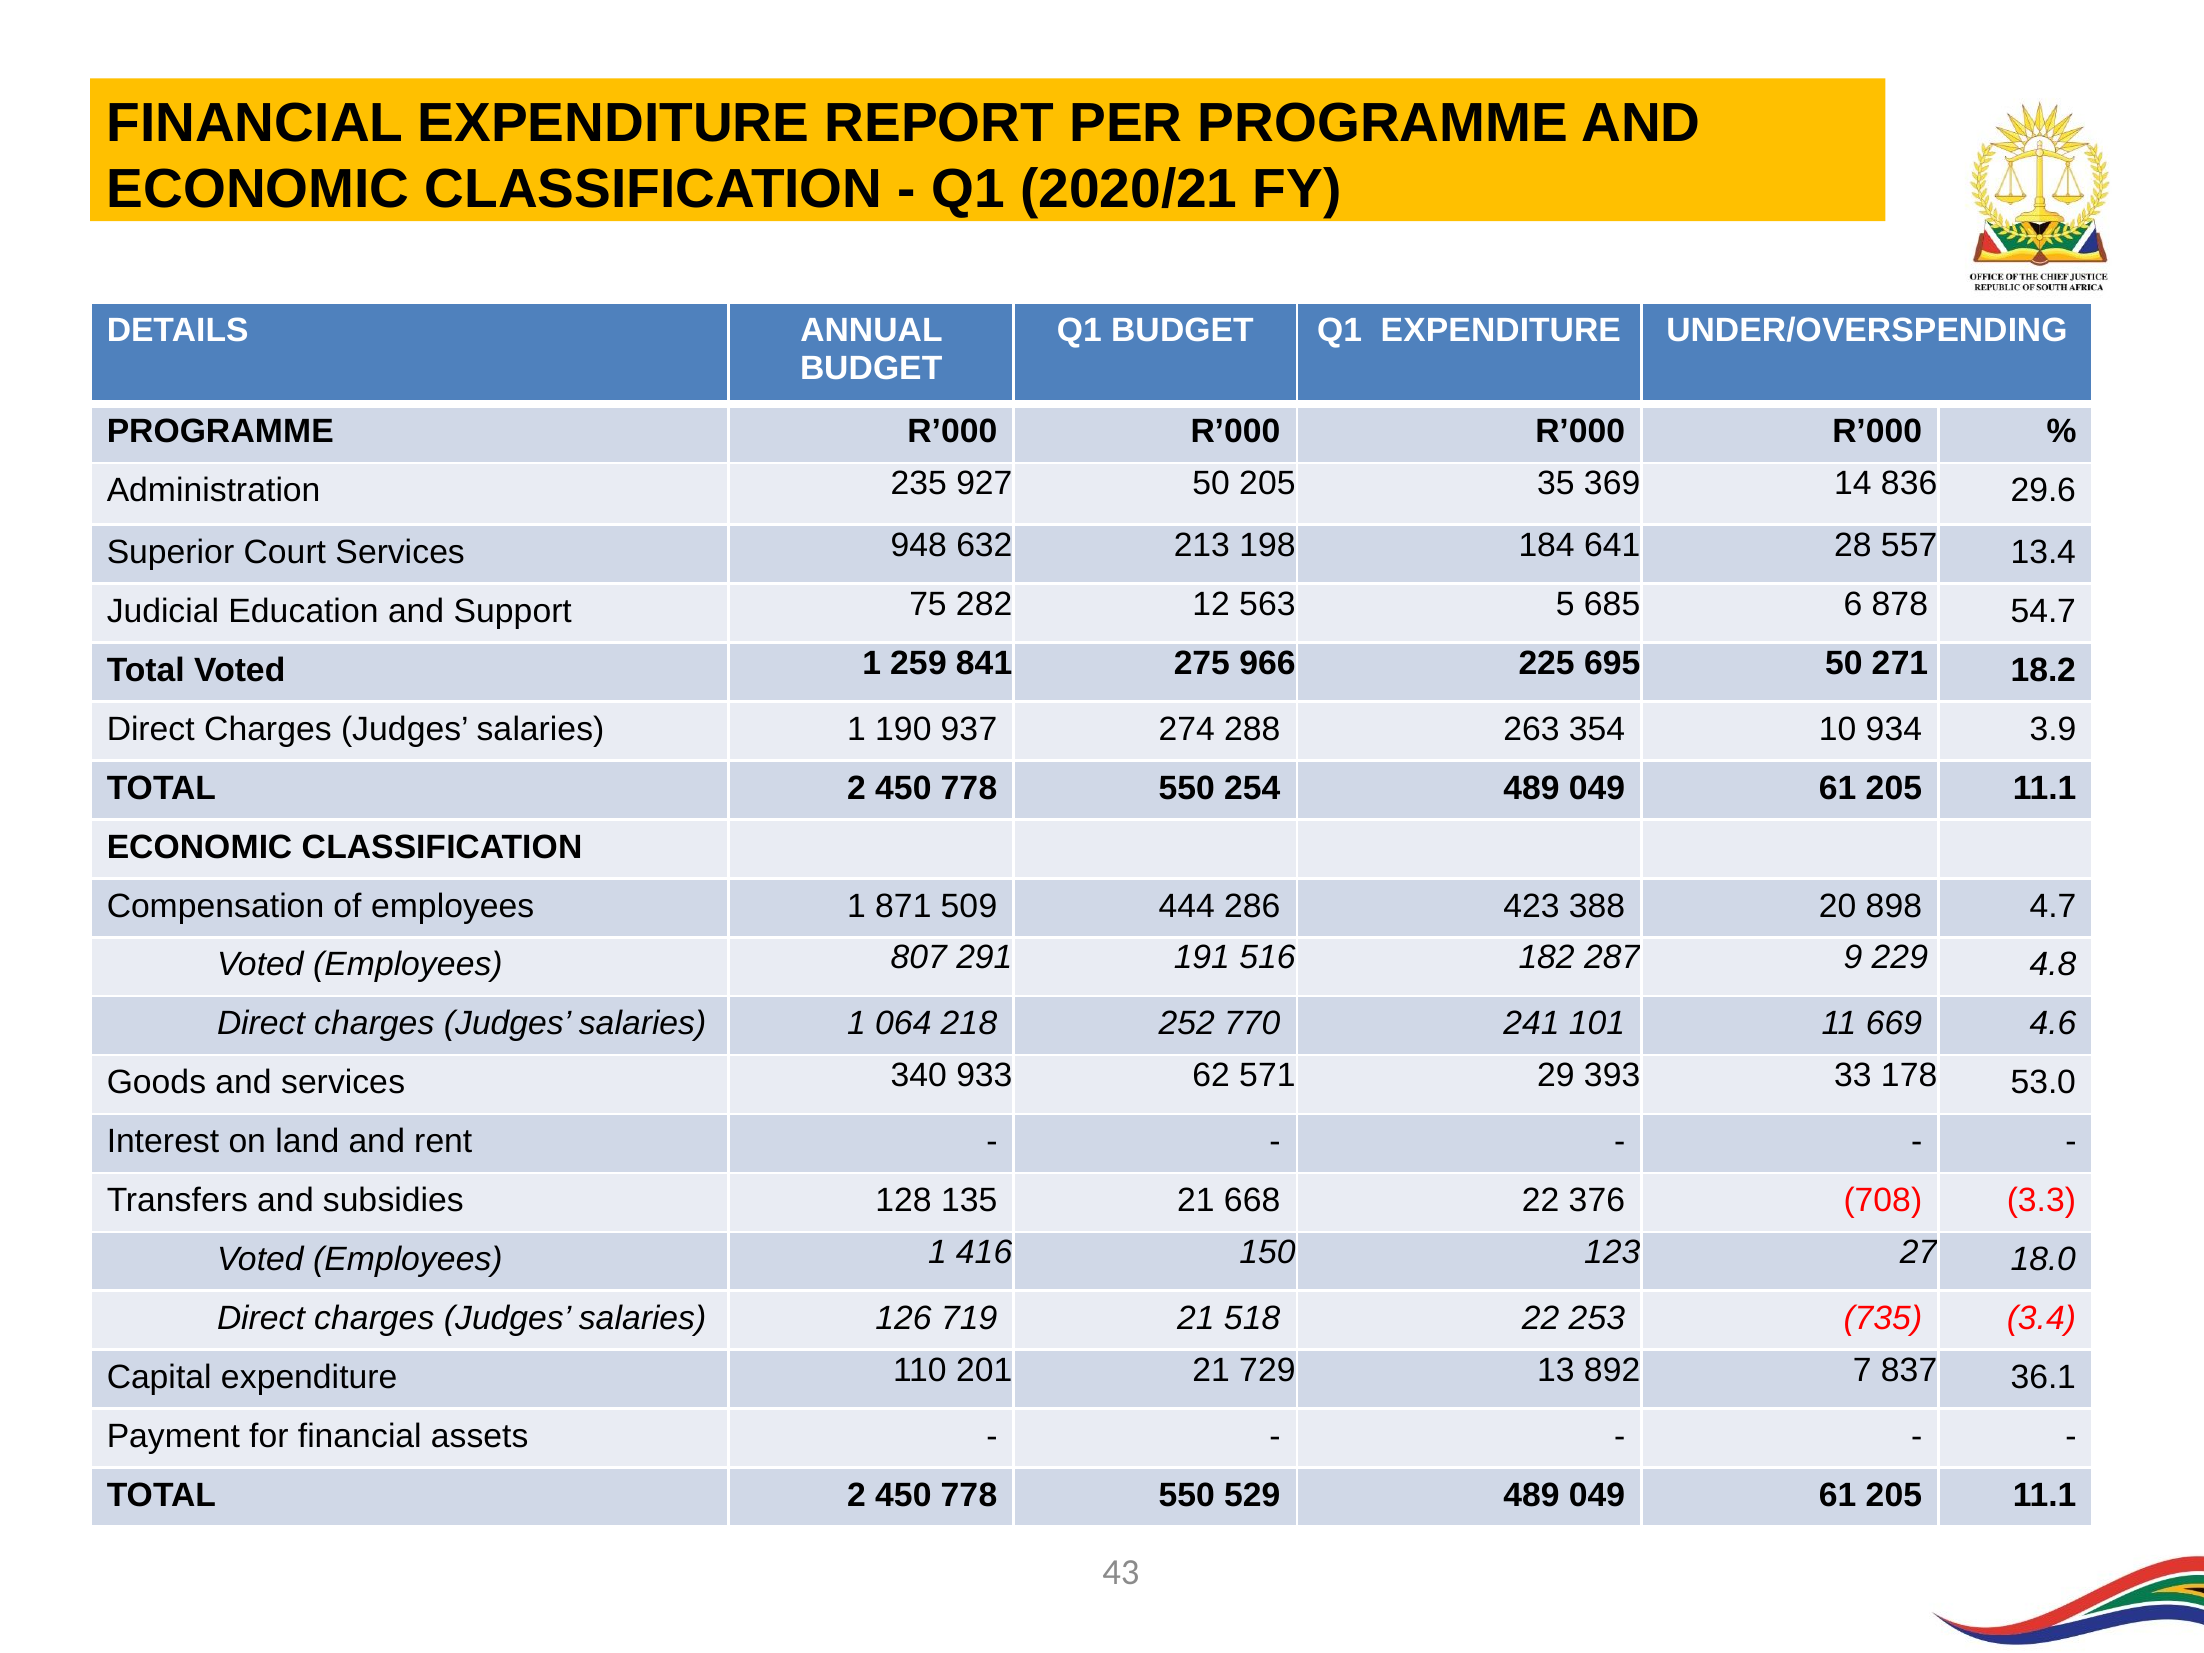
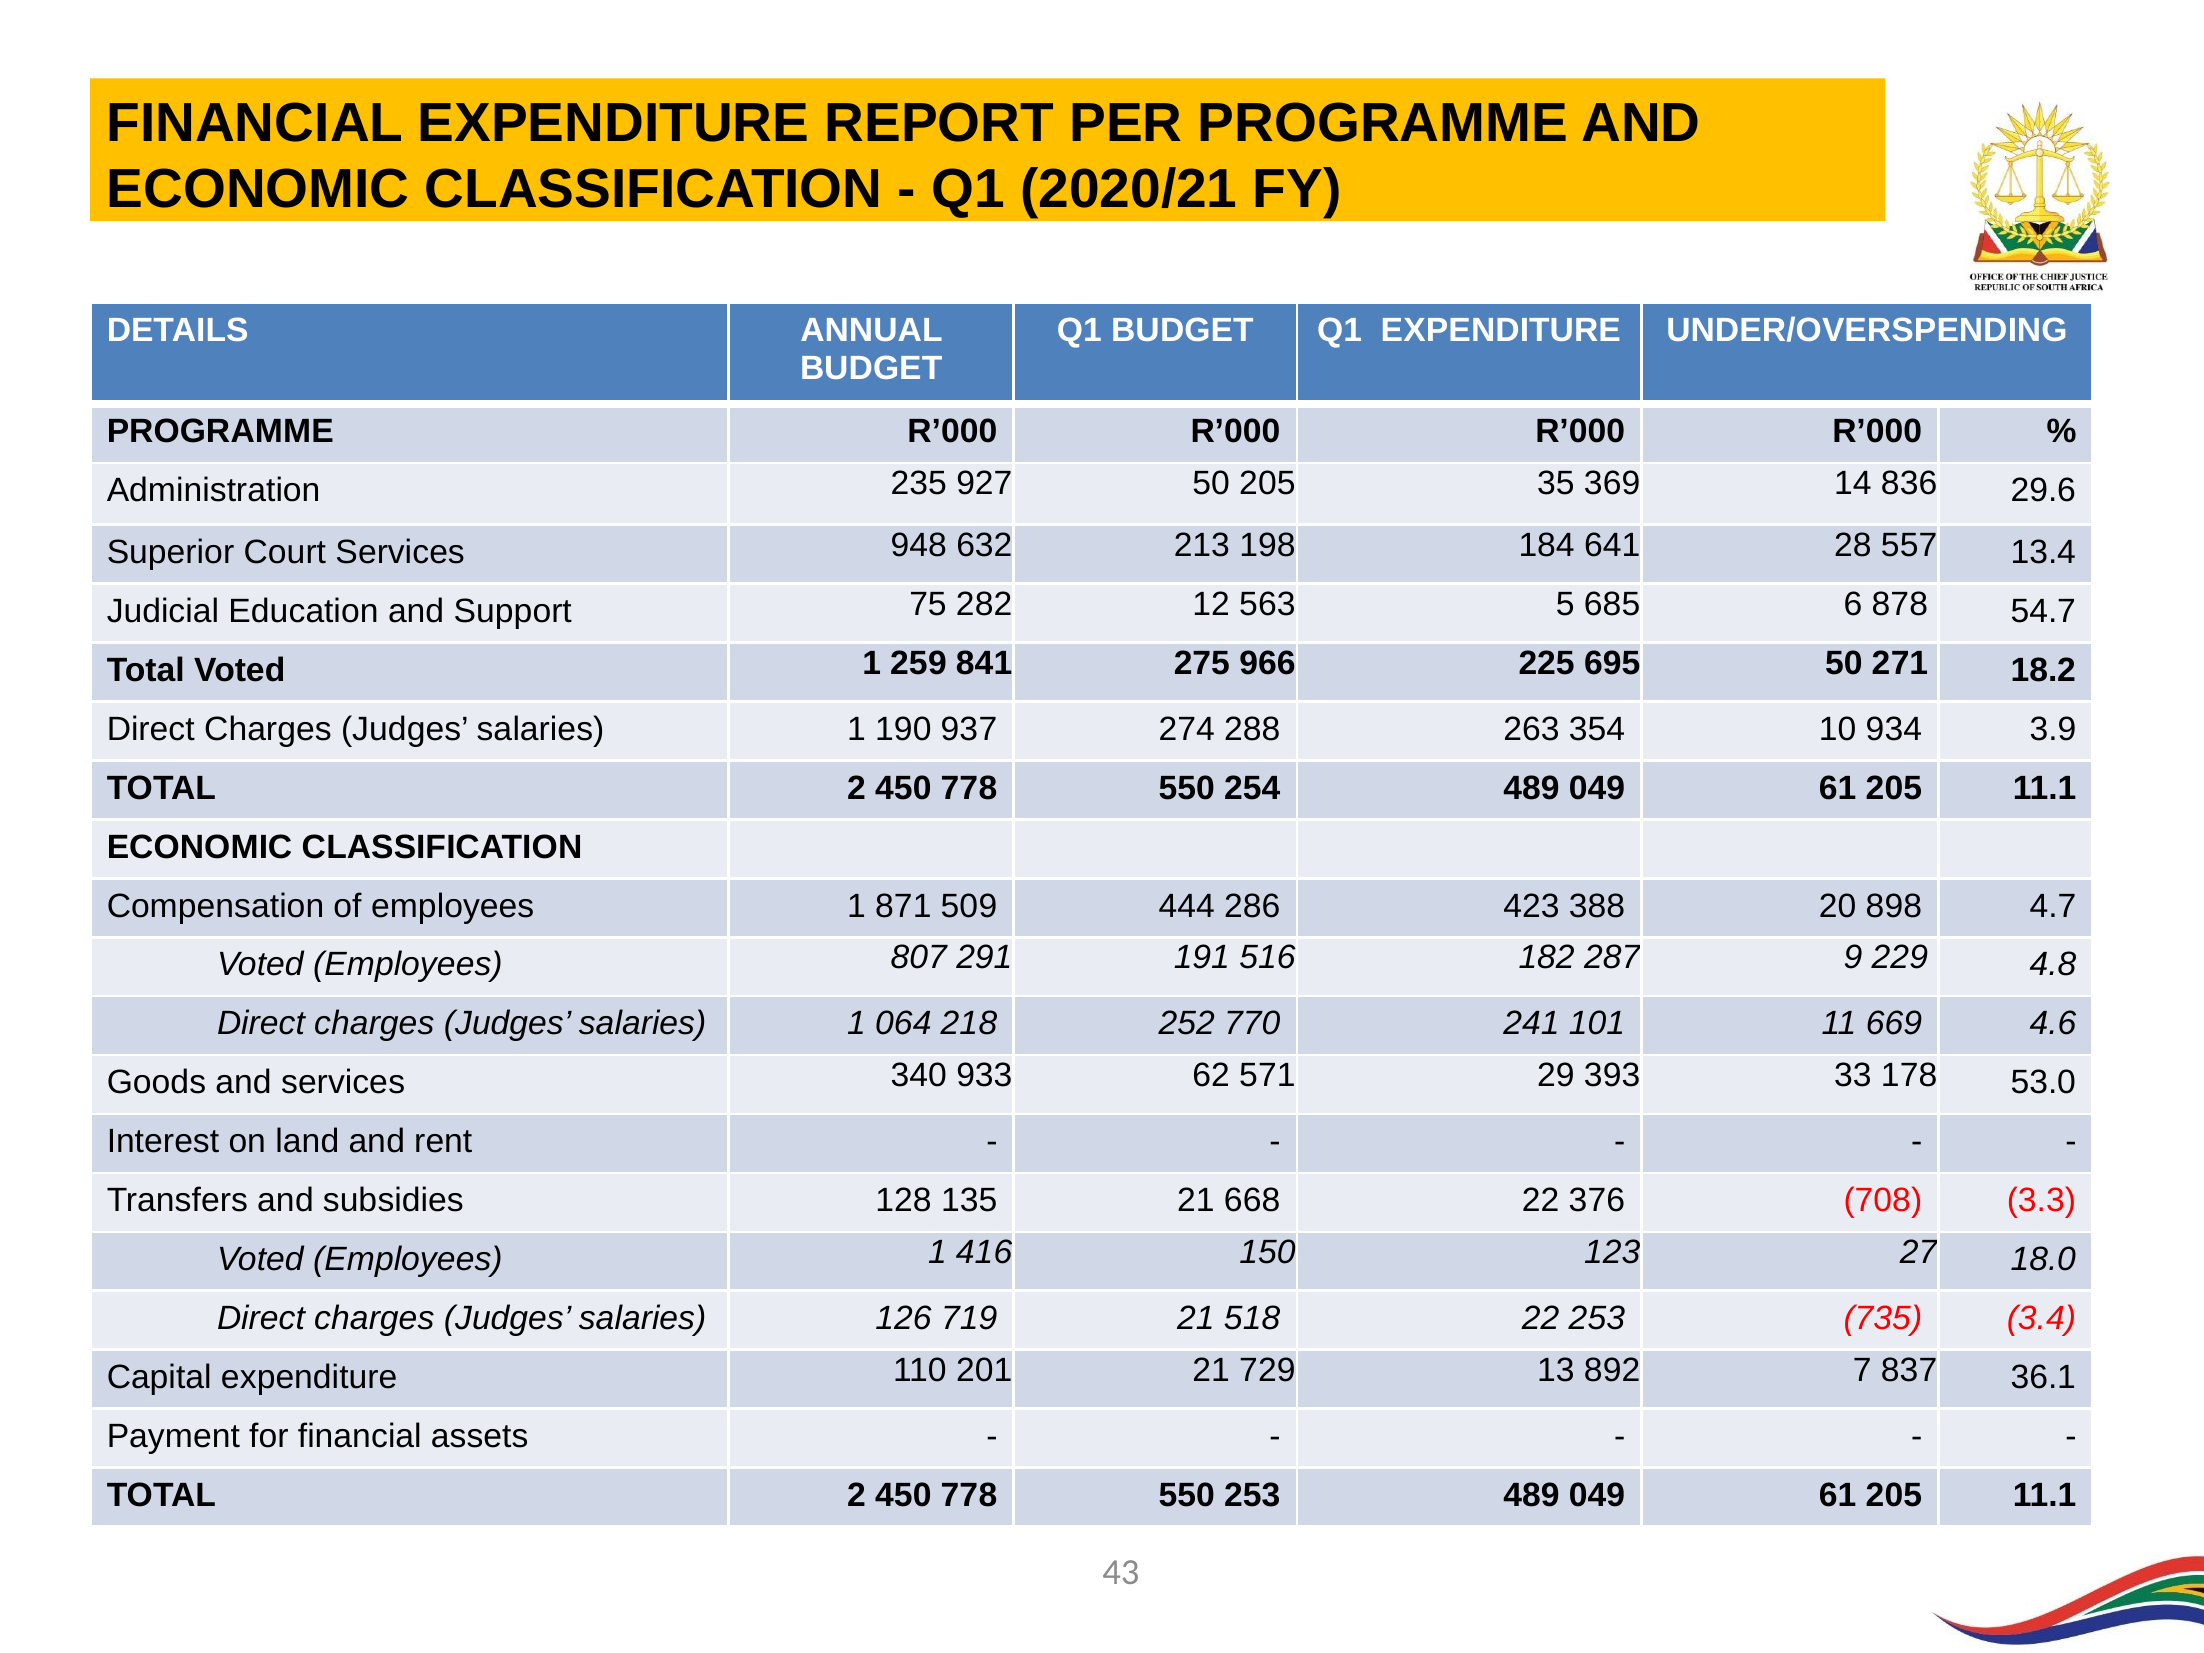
550 529: 529 -> 253
